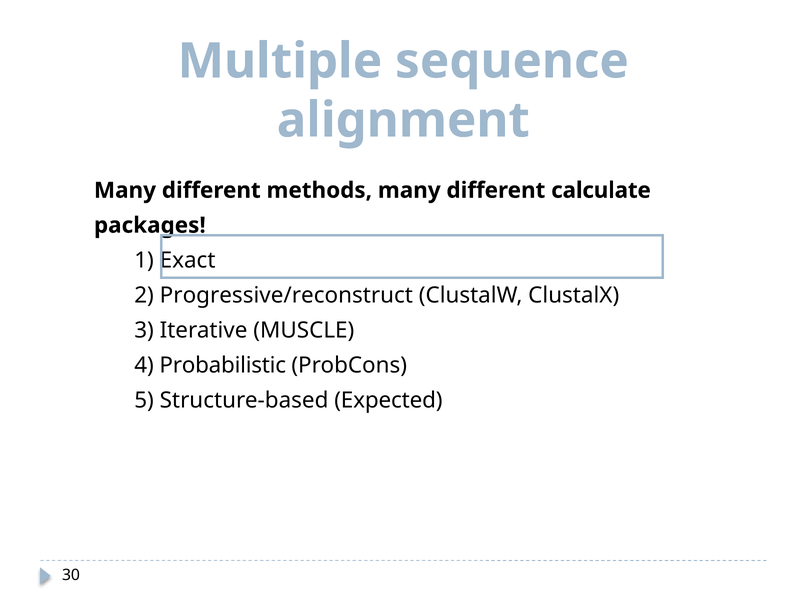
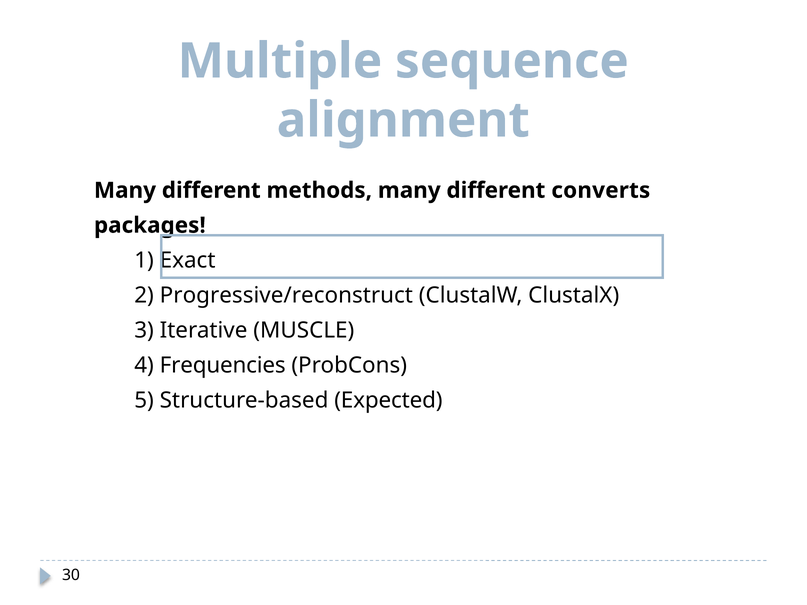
calculate: calculate -> converts
Probabilistic: Probabilistic -> Frequencies
